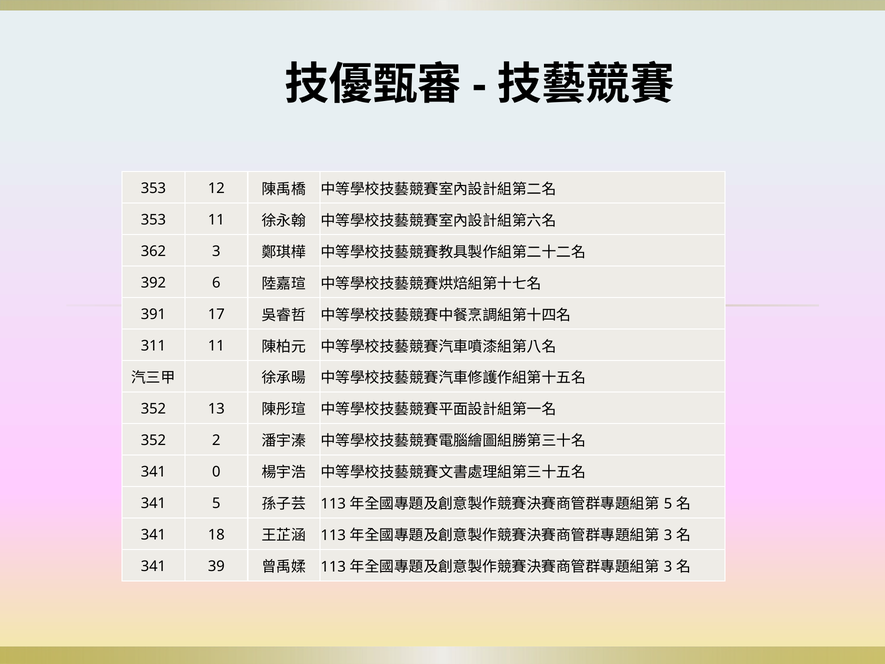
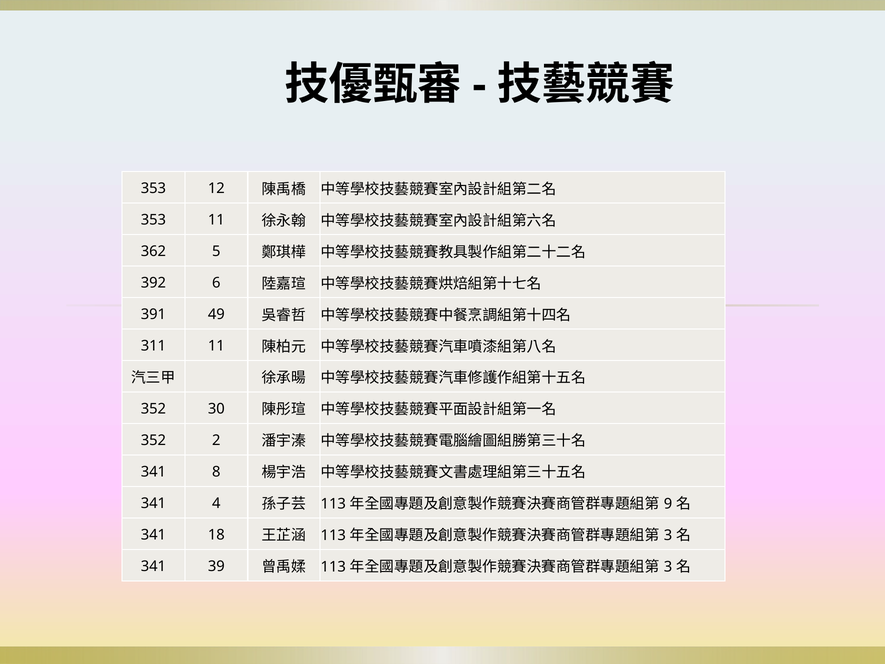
362 3: 3 -> 5
17: 17 -> 49
13: 13 -> 30
0: 0 -> 8
341 5: 5 -> 4
5 at (668, 504): 5 -> 9
